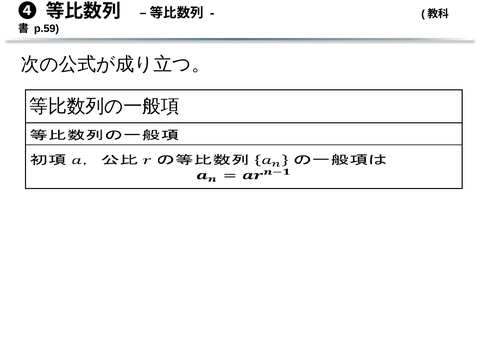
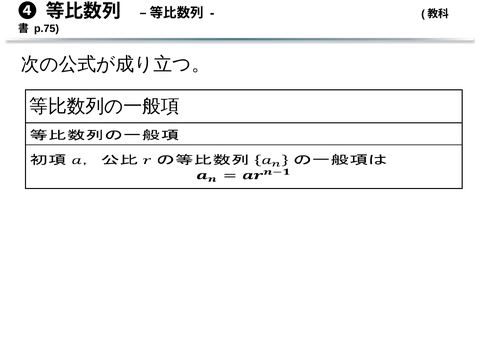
p.59: p.59 -> p.75
